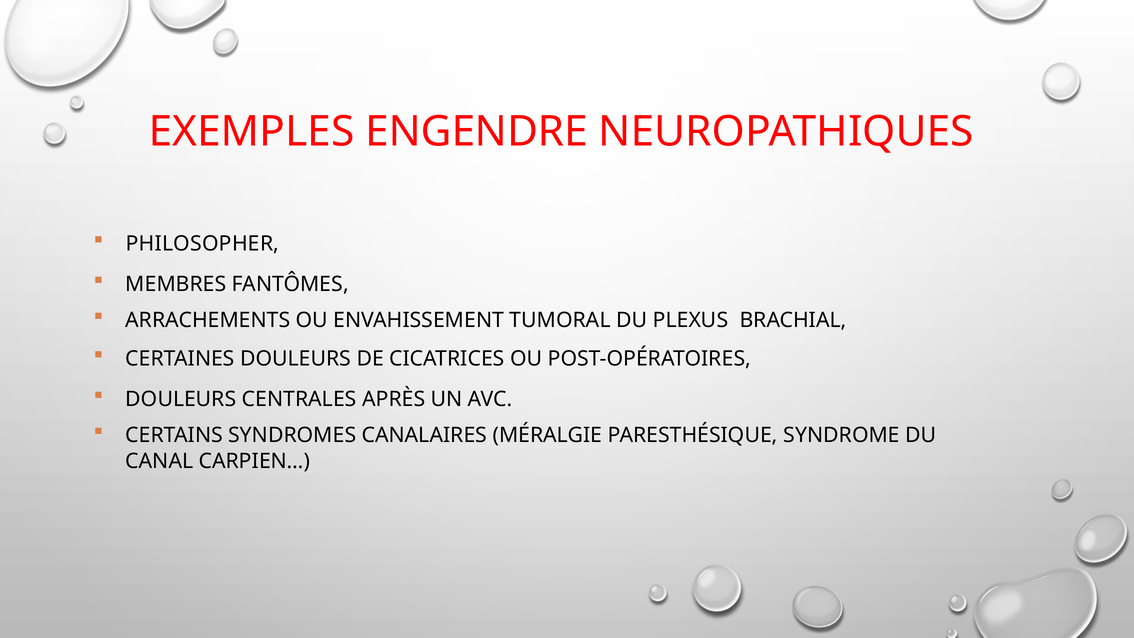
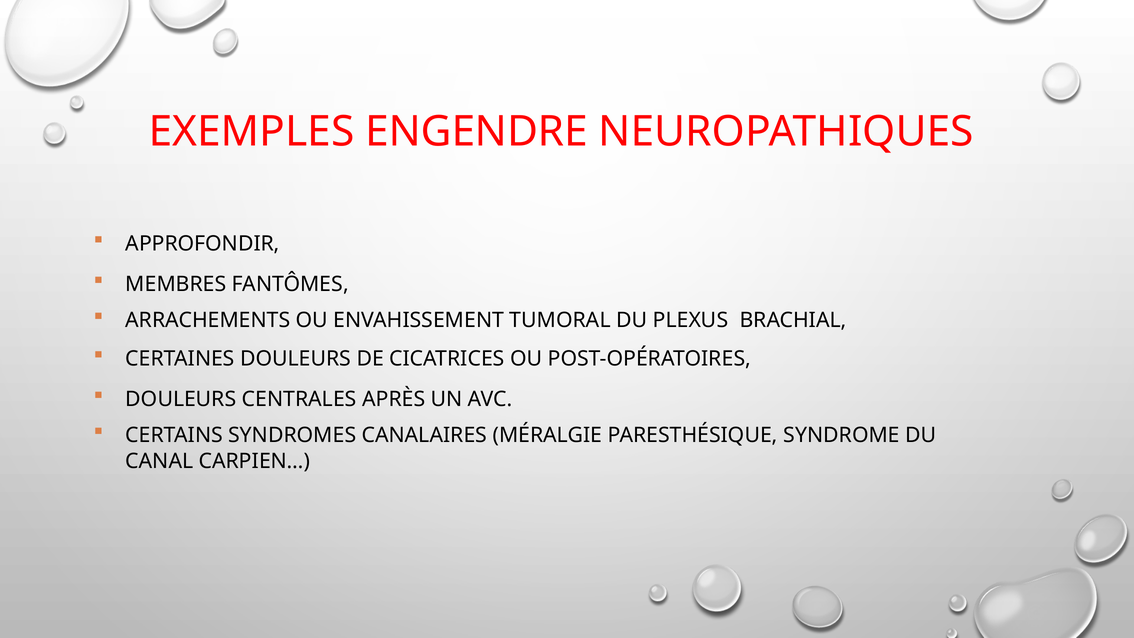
PHILOSOPHER: PHILOSOPHER -> APPROFONDIR
